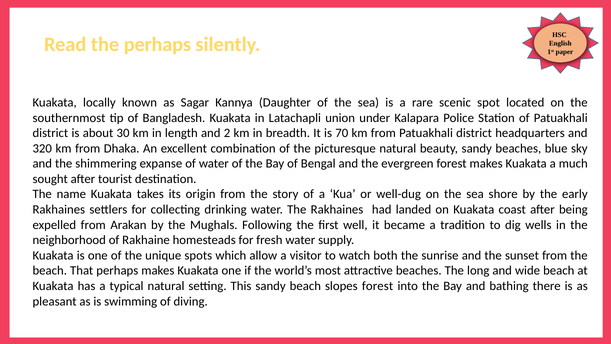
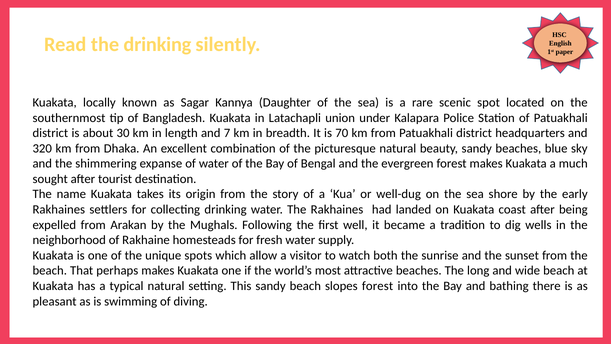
the perhaps: perhaps -> drinking
2: 2 -> 7
